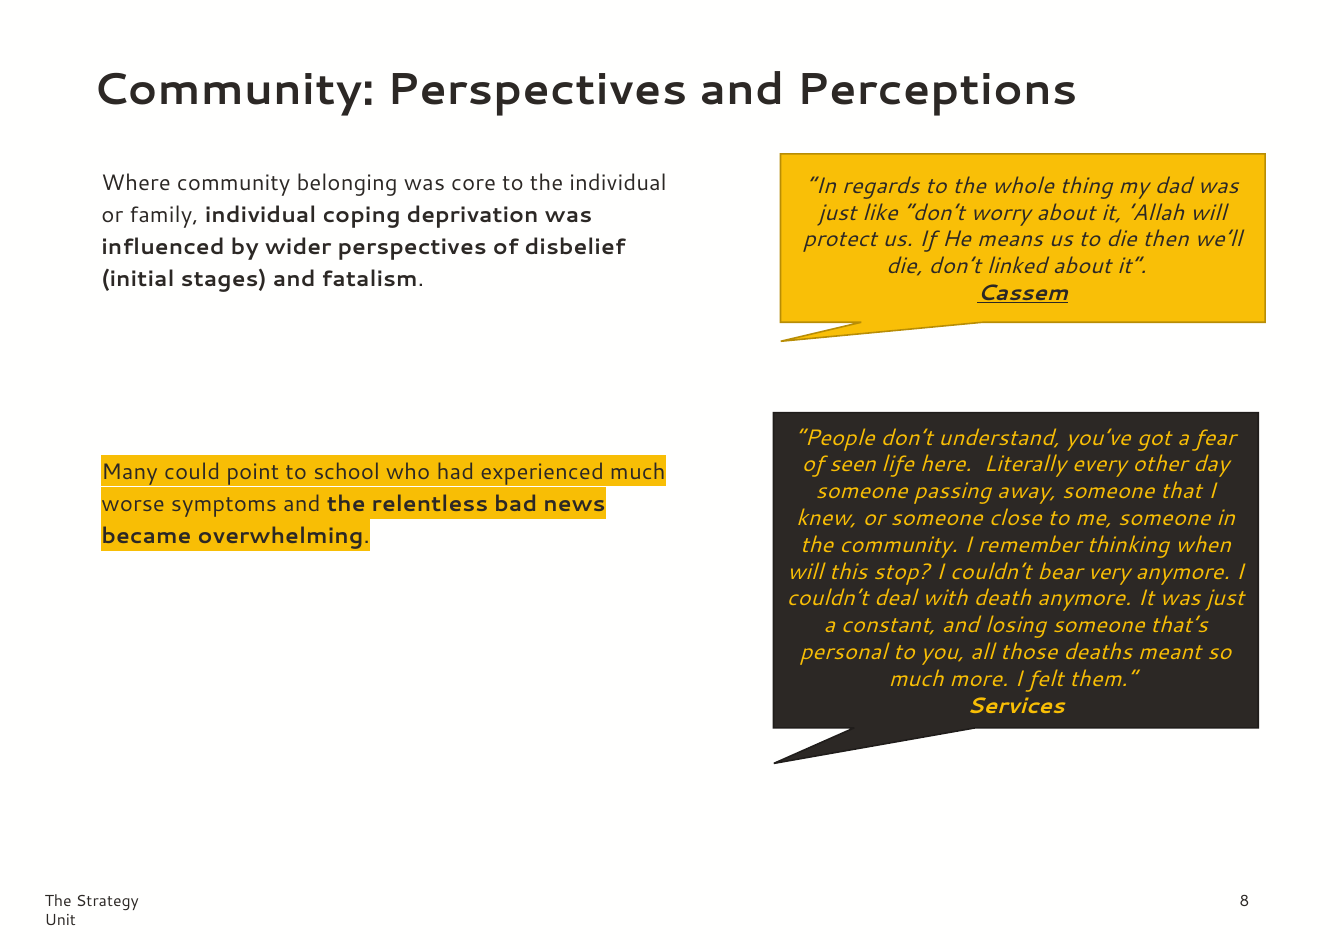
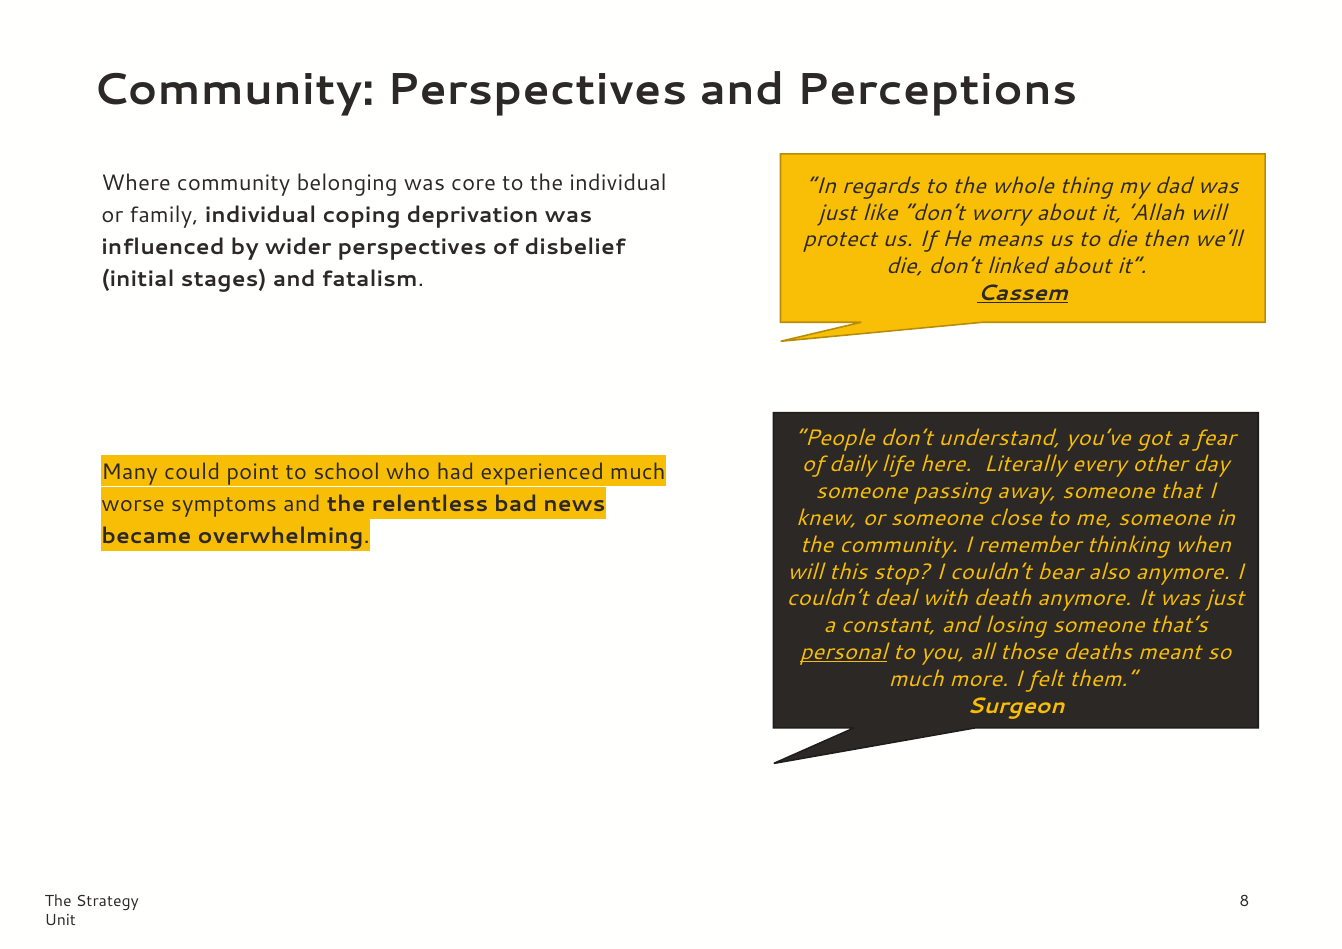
seen: seen -> daily
very: very -> also
personal underline: none -> present
Services: Services -> Surgeon
